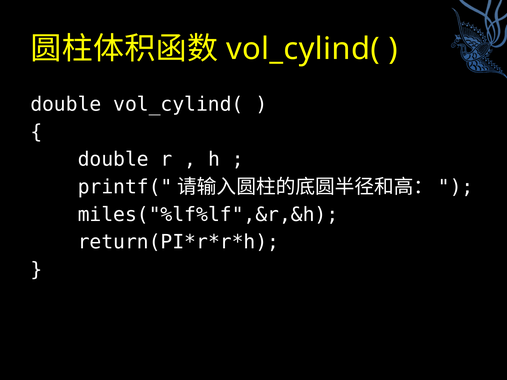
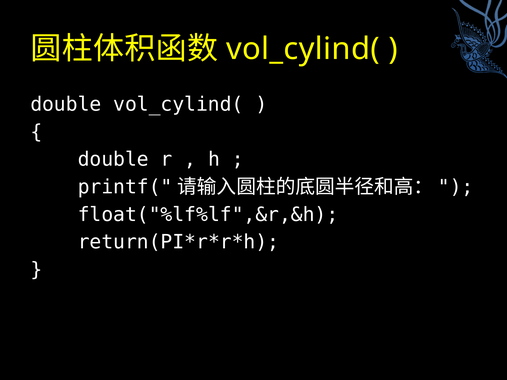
miles("%lf%lf",&r,&h: miles("%lf%lf",&r,&h -> float("%lf%lf",&r,&h
